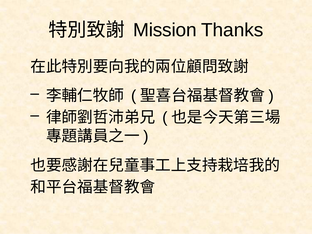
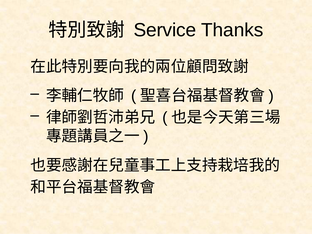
Mission: Mission -> Service
